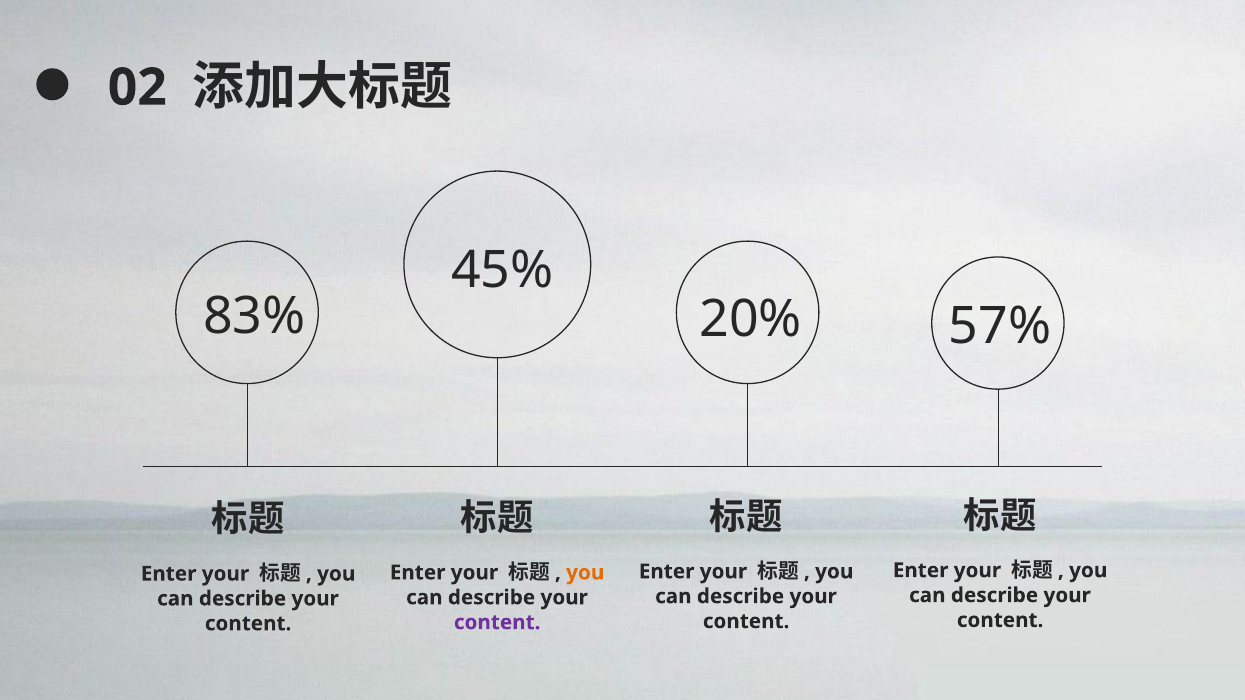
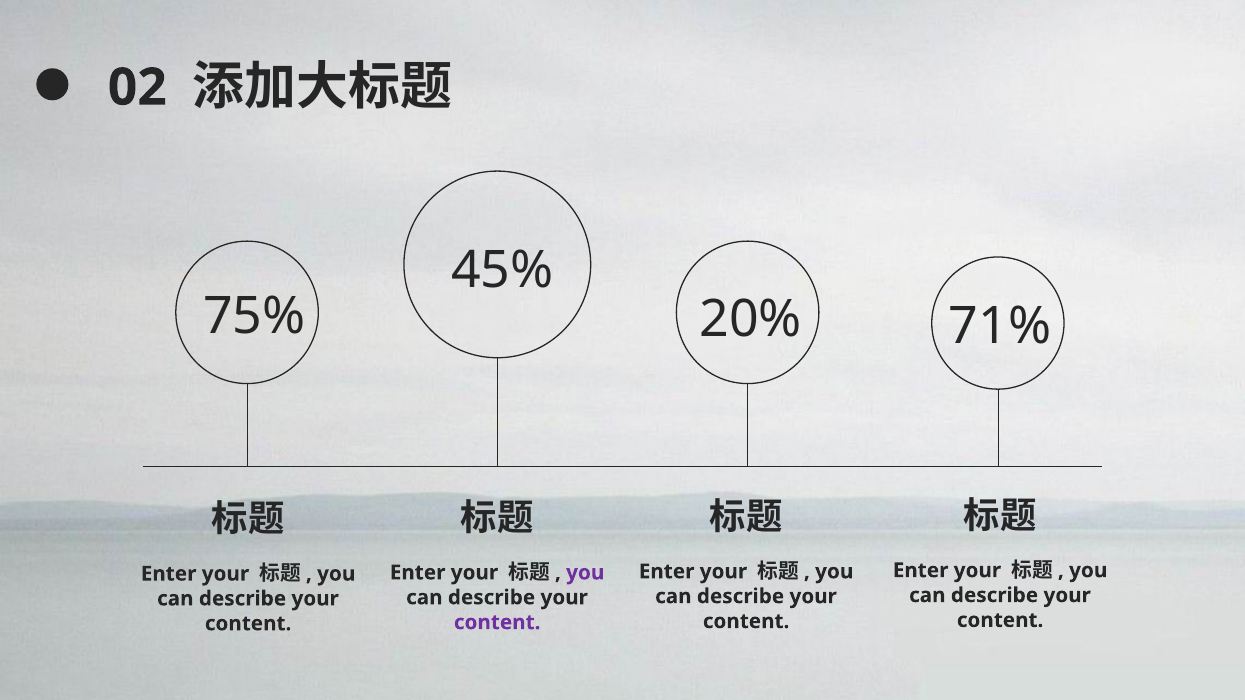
83%: 83% -> 75%
57%: 57% -> 71%
you at (585, 573) colour: orange -> purple
